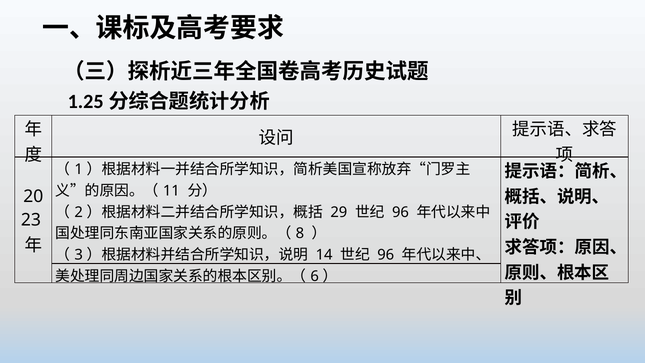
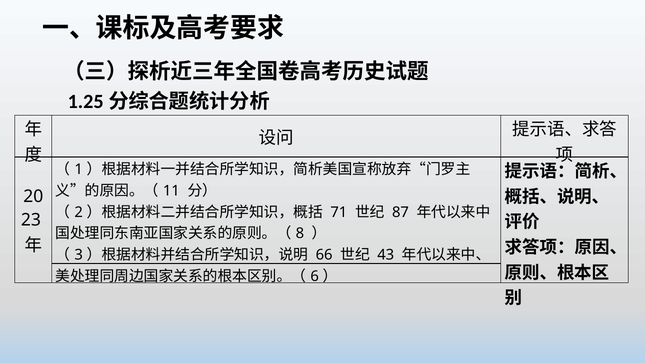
29: 29 -> 71
96 at (400, 212): 96 -> 87
14: 14 -> 66
96 at (386, 255): 96 -> 43
